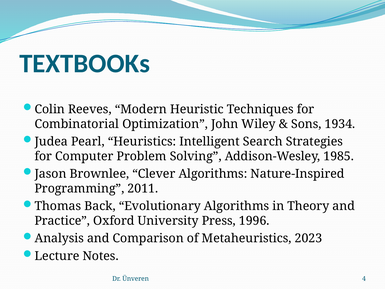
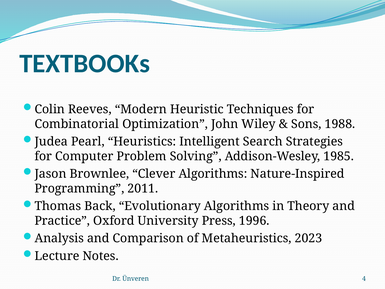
1934: 1934 -> 1988
